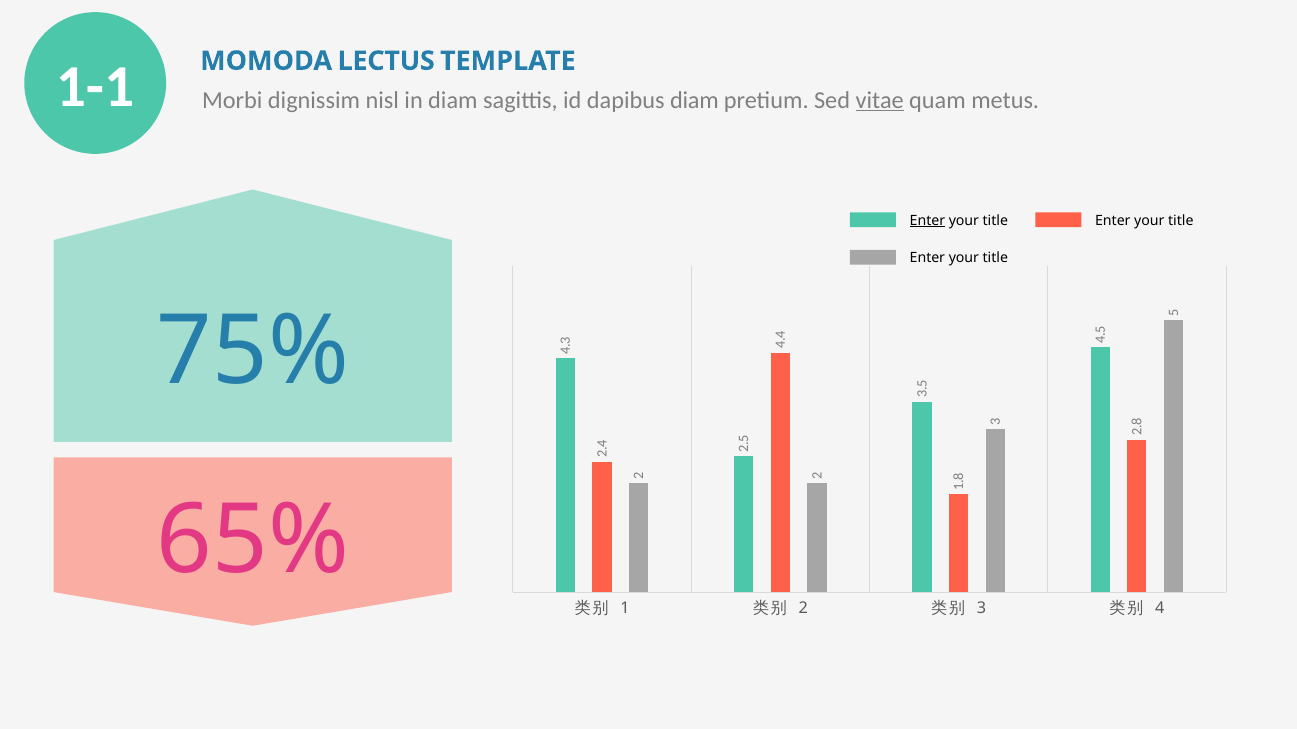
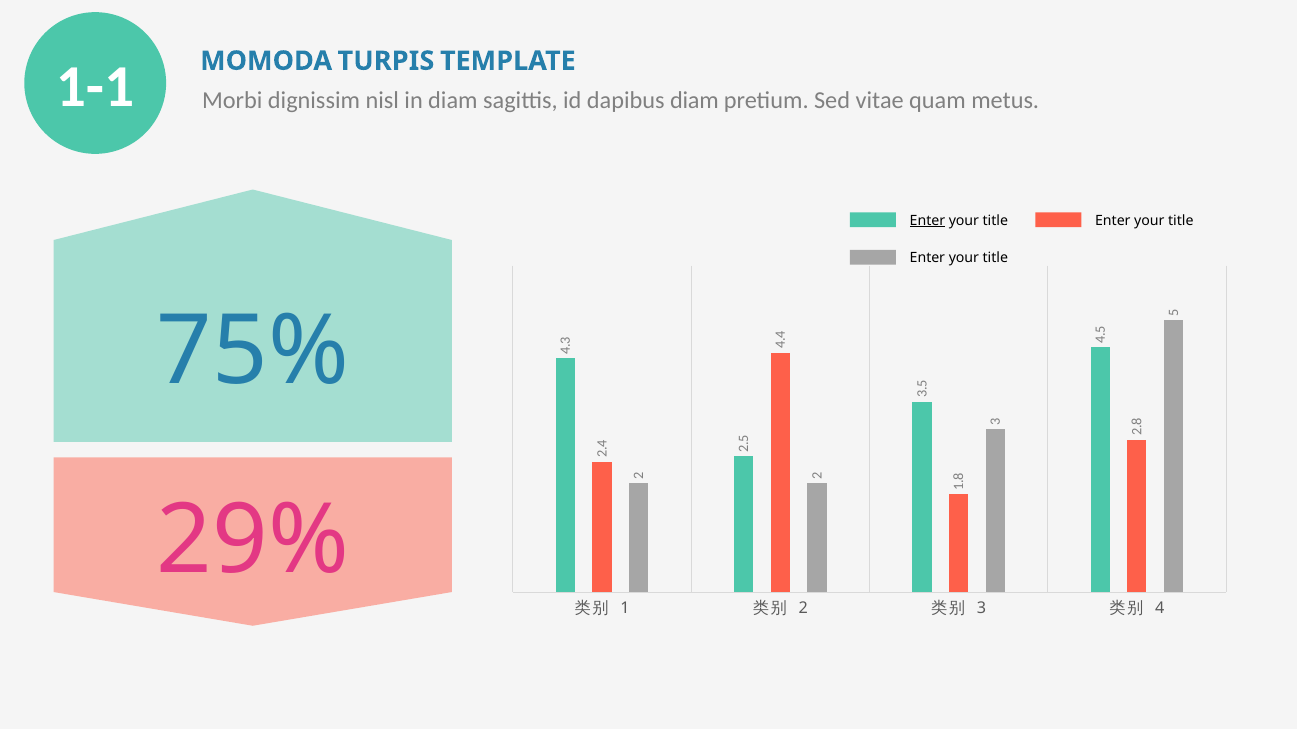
LECTUS: LECTUS -> TURPIS
vitae underline: present -> none
65%: 65% -> 29%
